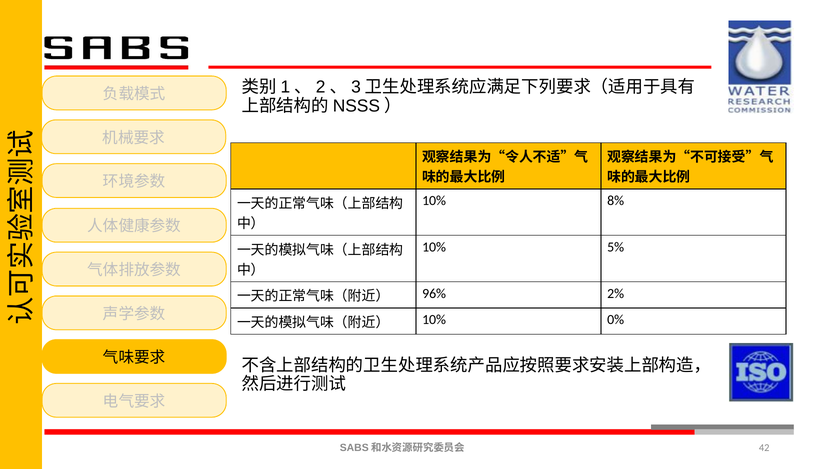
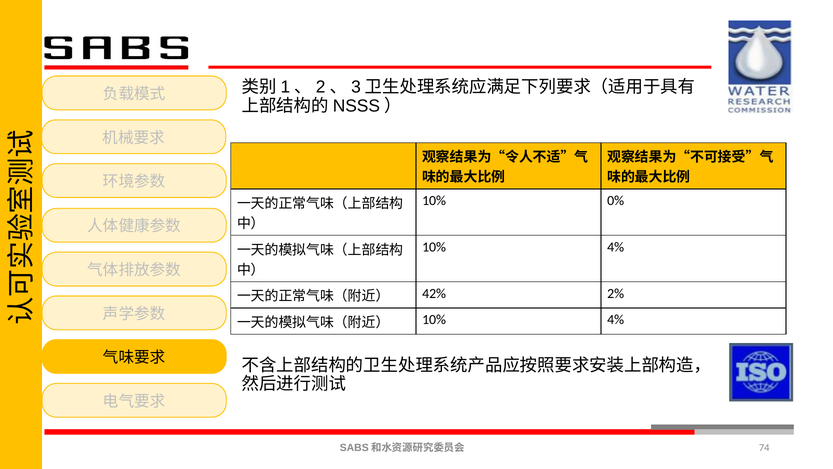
8%: 8% -> 0%
5% at (616, 247): 5% -> 4%
96%: 96% -> 42%
0% at (616, 319): 0% -> 4%
42: 42 -> 74
